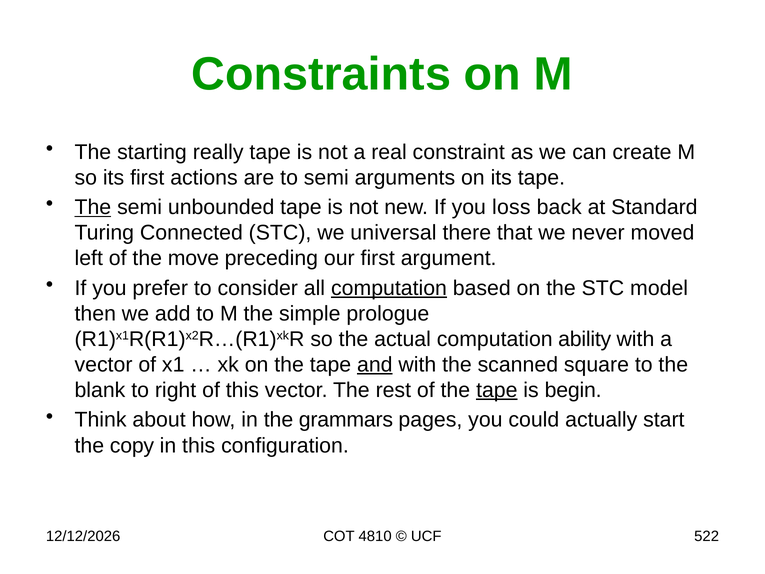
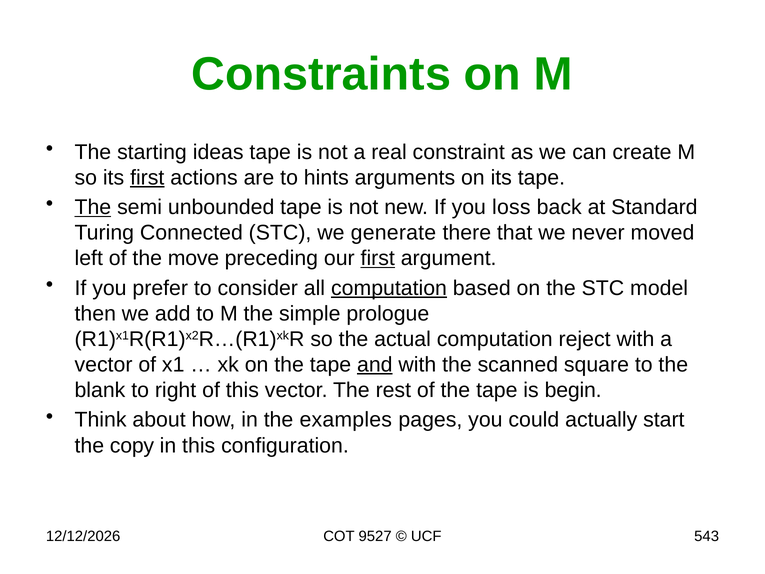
really: really -> ideas
first at (147, 177) underline: none -> present
to semi: semi -> hints
universal: universal -> generate
first at (378, 258) underline: none -> present
ability: ability -> reject
tape at (497, 390) underline: present -> none
grammars: grammars -> examples
4810: 4810 -> 9527
522: 522 -> 543
